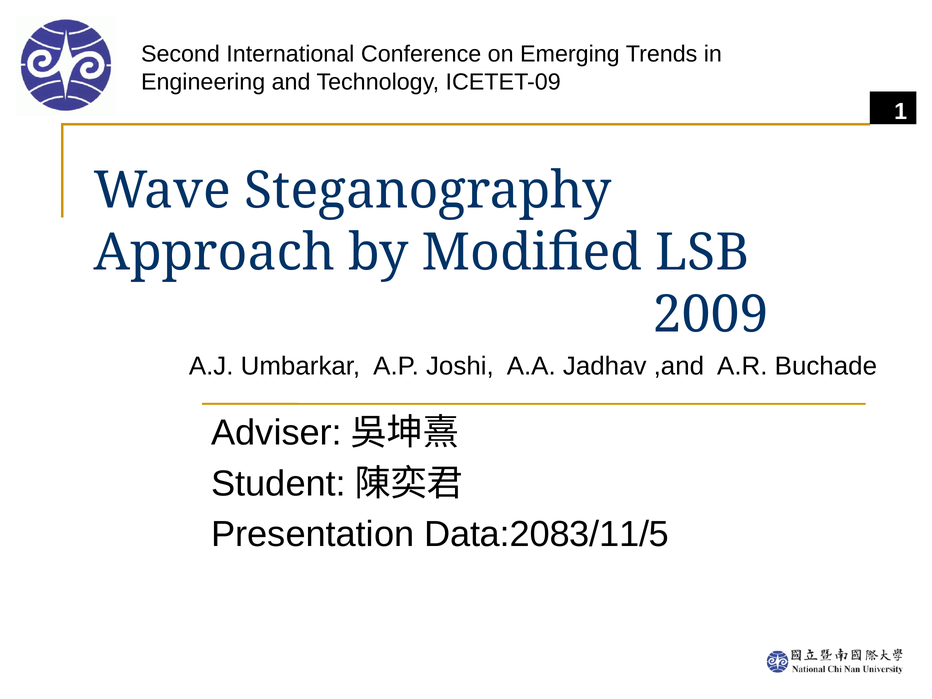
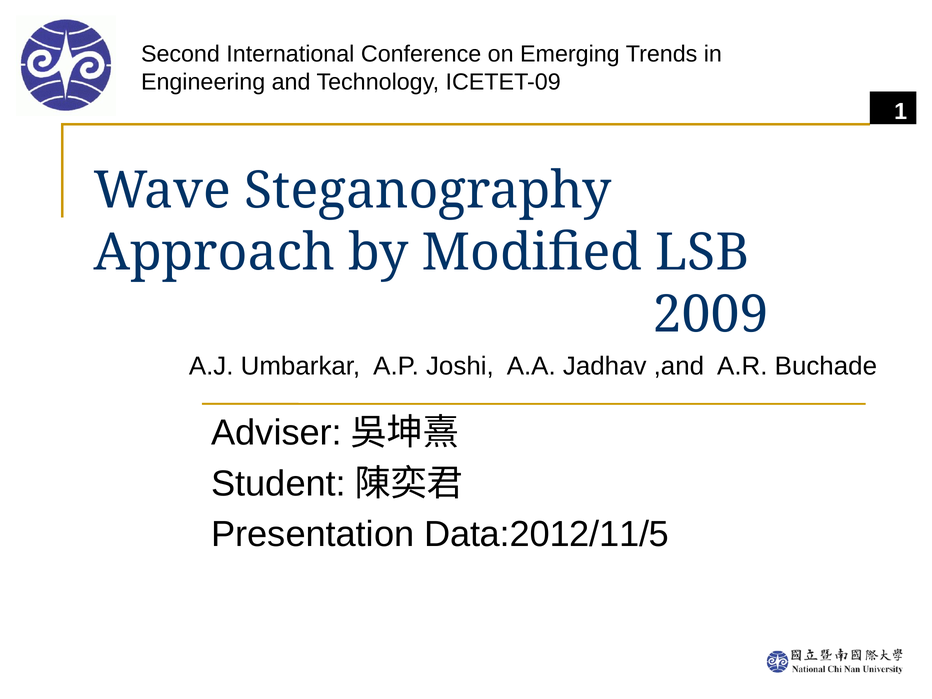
Data:2083/11/5: Data:2083/11/5 -> Data:2012/11/5
